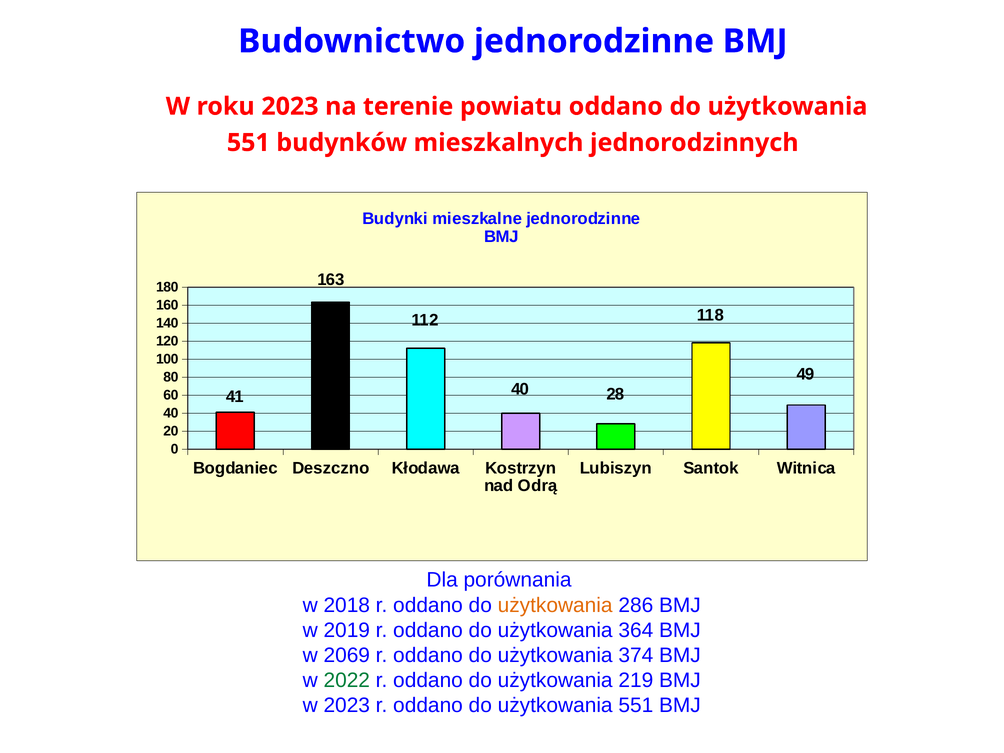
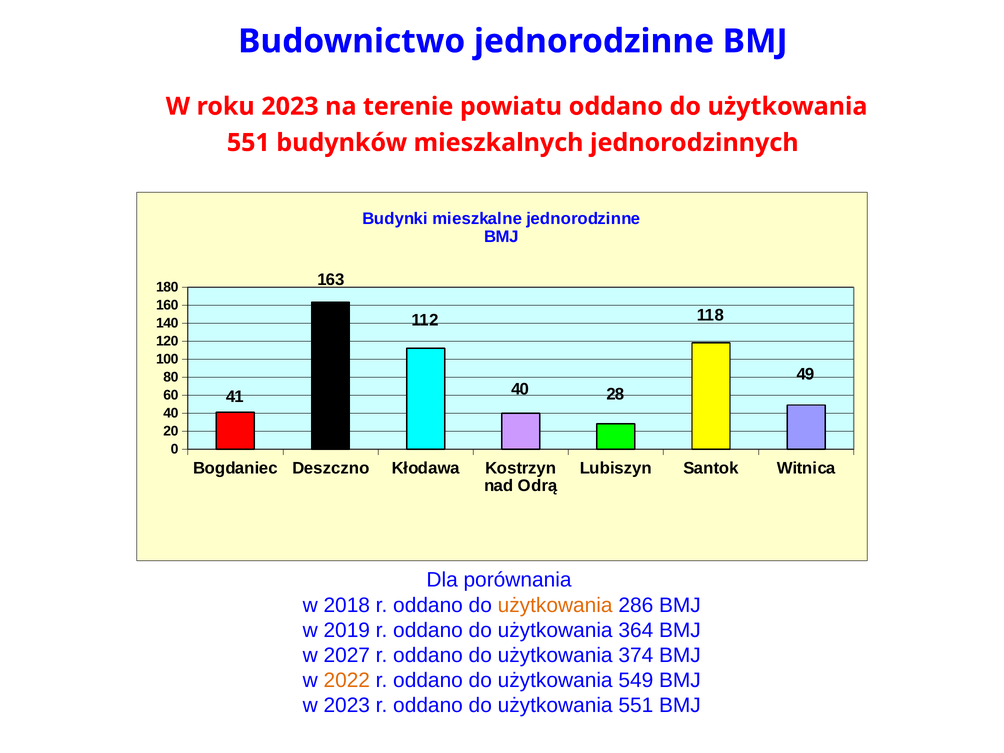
2069: 2069 -> 2027
2022 colour: green -> orange
219: 219 -> 549
